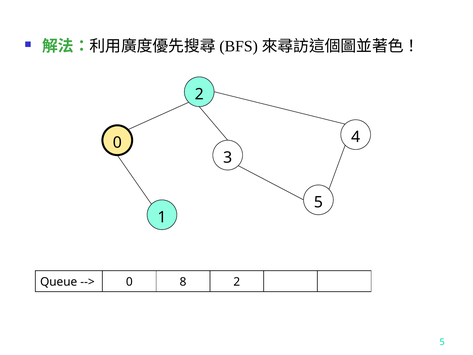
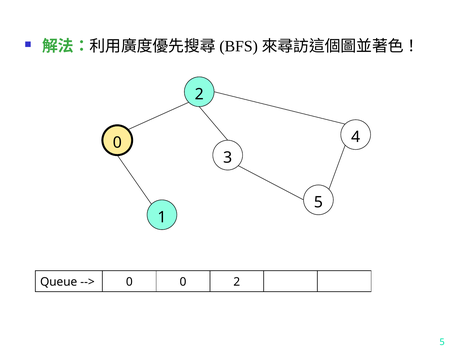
0 8: 8 -> 0
